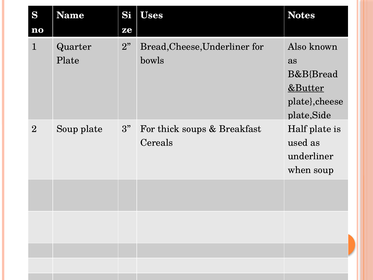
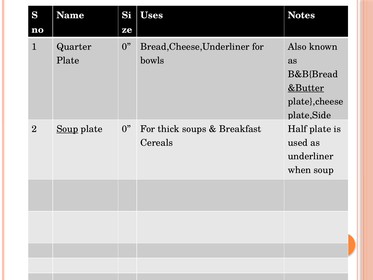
2 at (126, 47): 2 -> 0
Soup at (67, 129) underline: none -> present
3 at (126, 129): 3 -> 0
